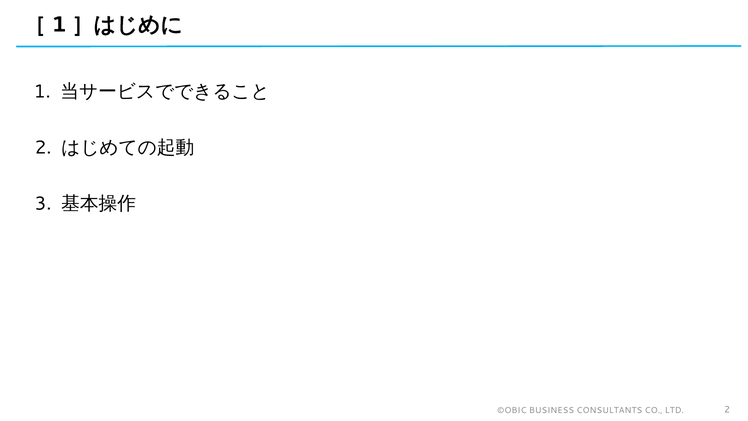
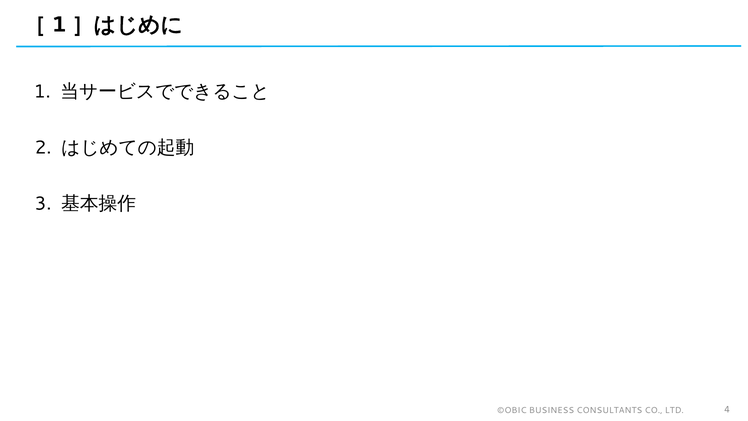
LTD 2: 2 -> 4
